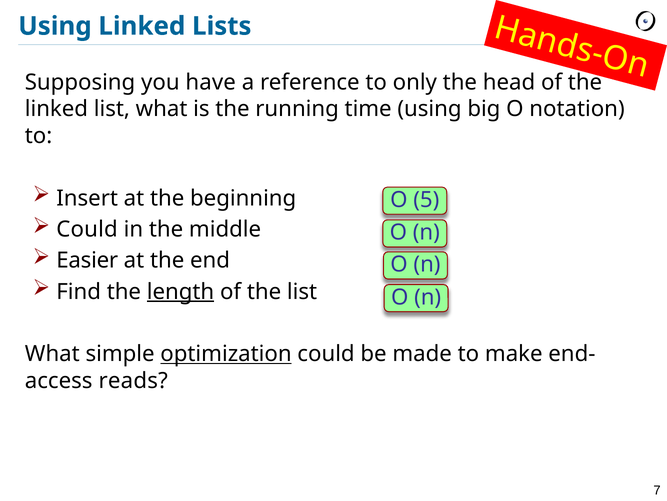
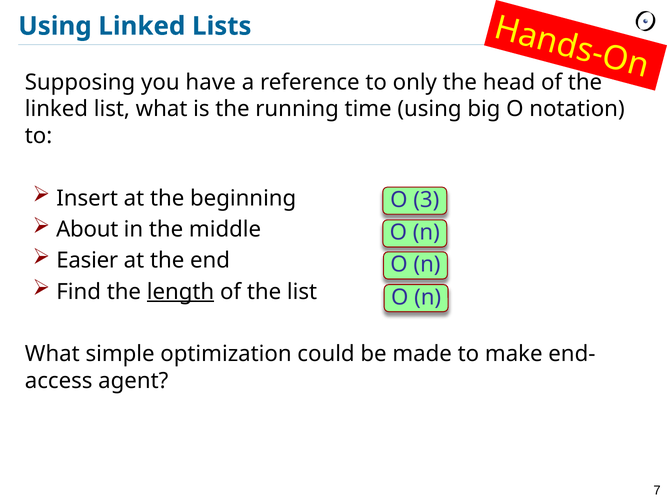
5: 5 -> 3
Could at (87, 229): Could -> About
optimization underline: present -> none
reads: reads -> agent
